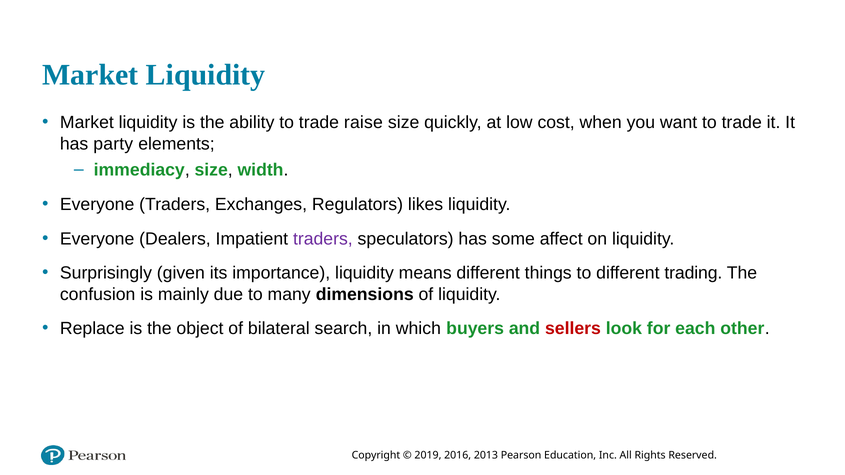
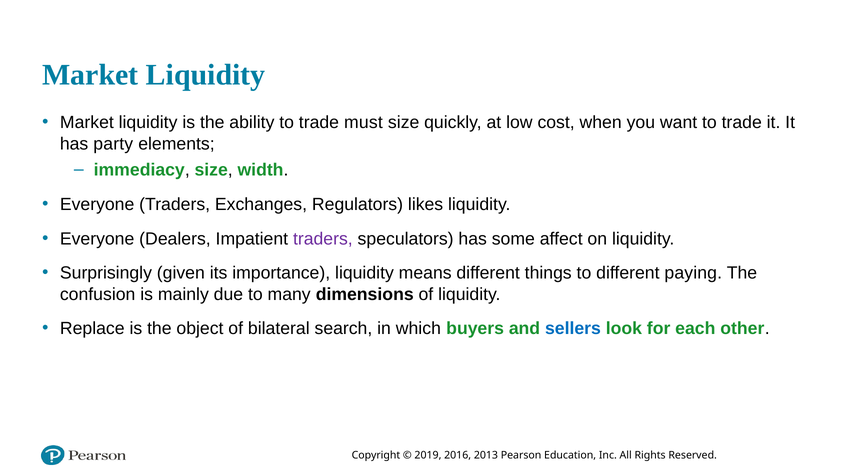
raise: raise -> must
trading: trading -> paying
sellers colour: red -> blue
